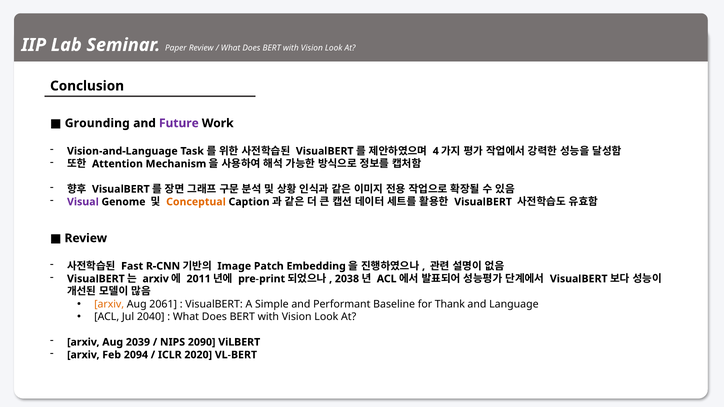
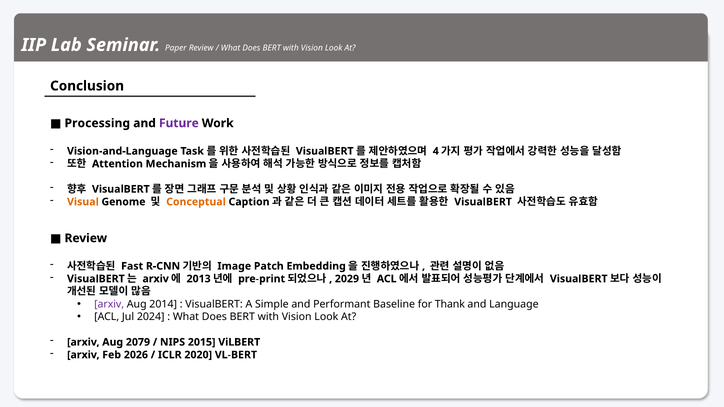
Grounding: Grounding -> Processing
Visual colour: purple -> orange
2011: 2011 -> 2013
2038: 2038 -> 2029
arxiv at (109, 304) colour: orange -> purple
2061: 2061 -> 2014
2040: 2040 -> 2024
2039: 2039 -> 2079
2090: 2090 -> 2015
2094: 2094 -> 2026
